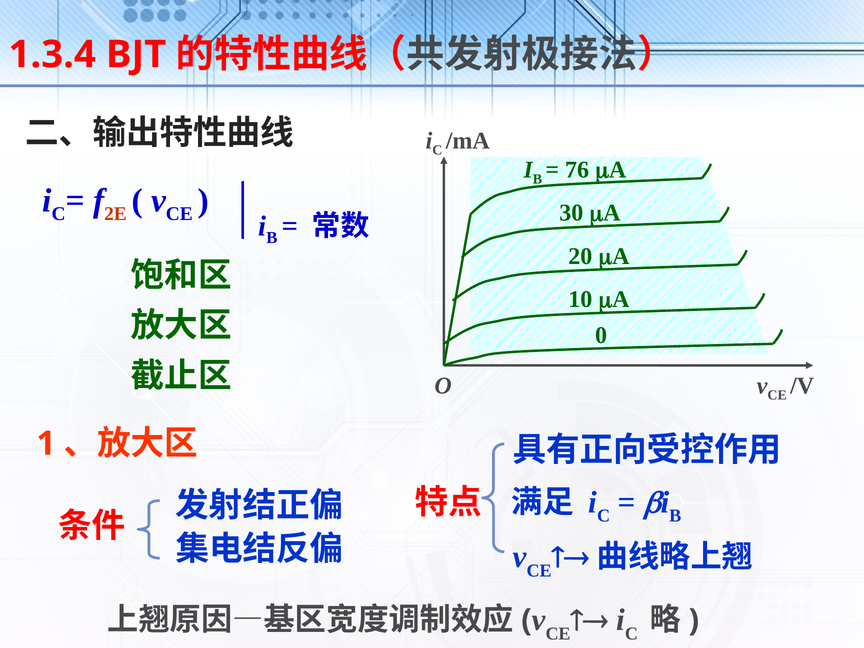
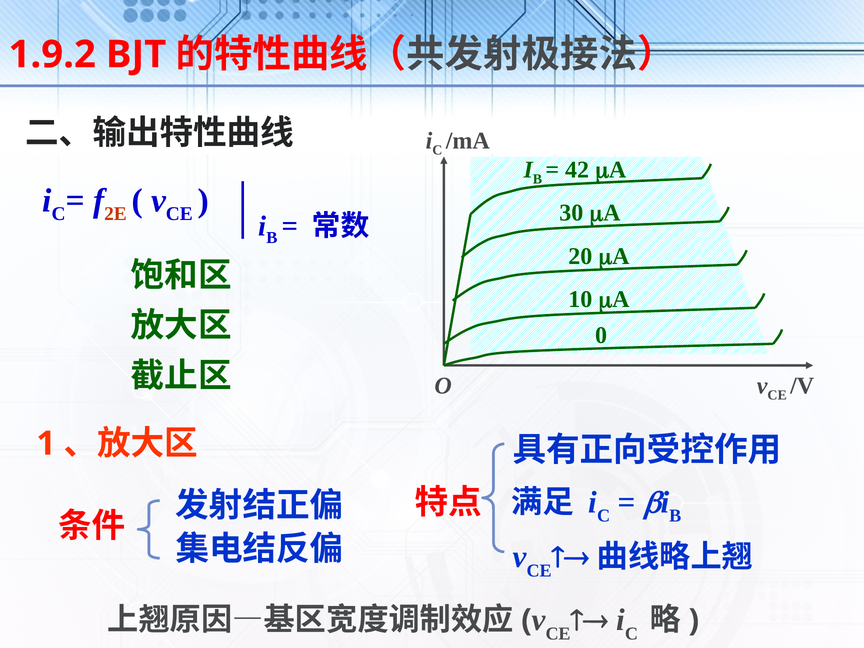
1.3.4: 1.3.4 -> 1.9.2
76: 76 -> 42
